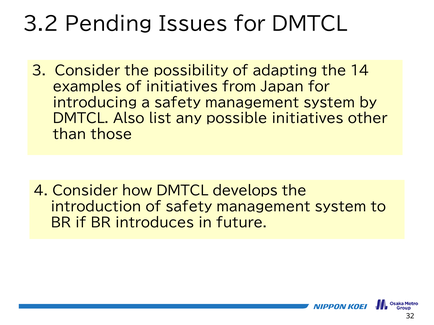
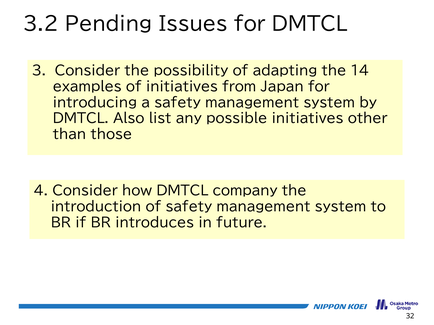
develops: develops -> company
